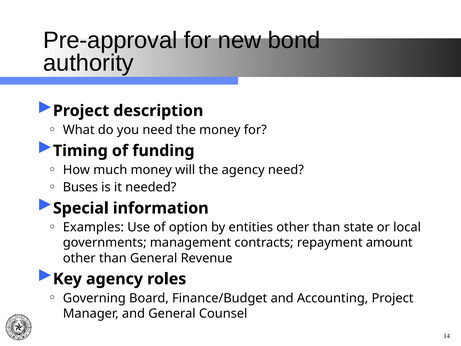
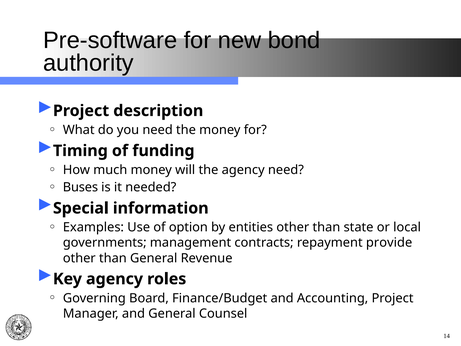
Pre-approval: Pre-approval -> Pre-software
amount: amount -> provide
